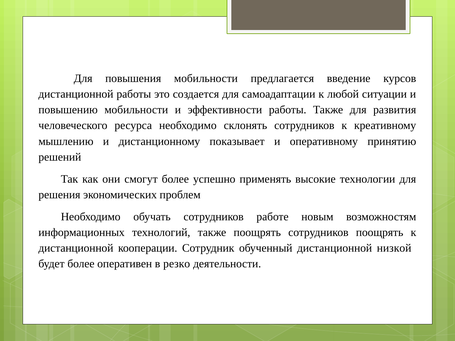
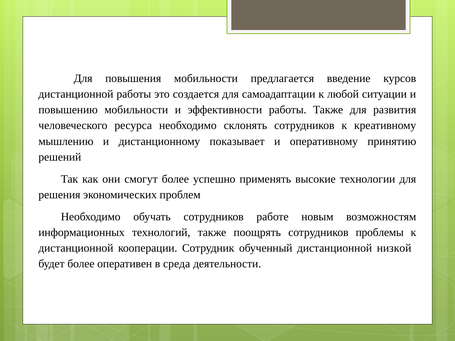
сотрудников поощрять: поощрять -> проблемы
резко: резко -> среда
